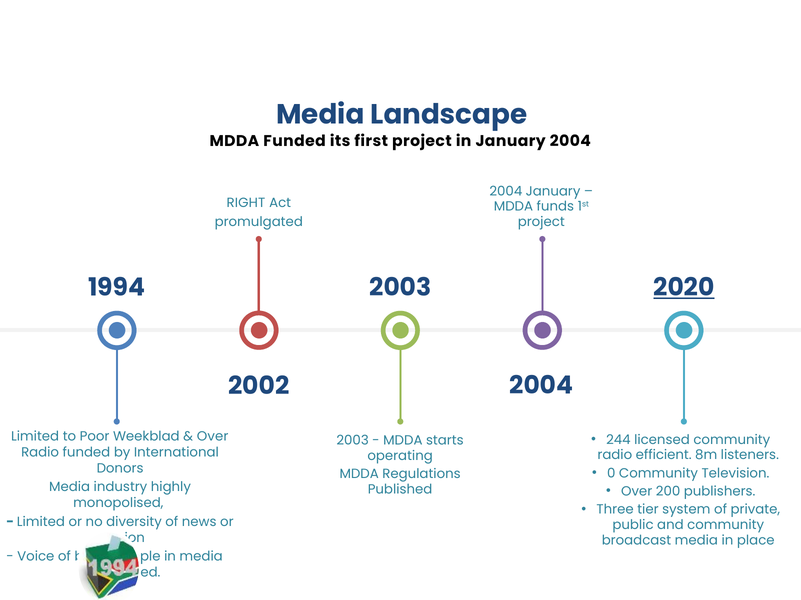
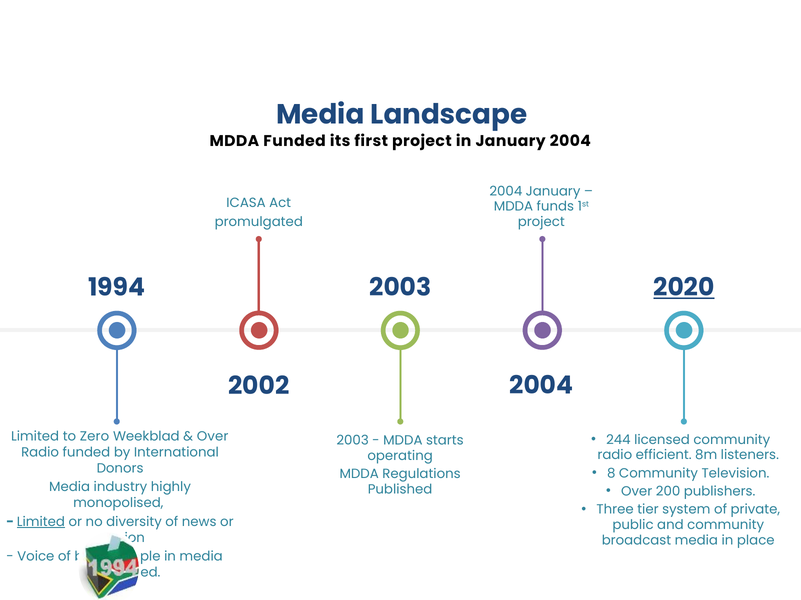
RIGHT: RIGHT -> ICASA
Poor: Poor -> Zero
0: 0 -> 8
Limited at (41, 522) underline: none -> present
